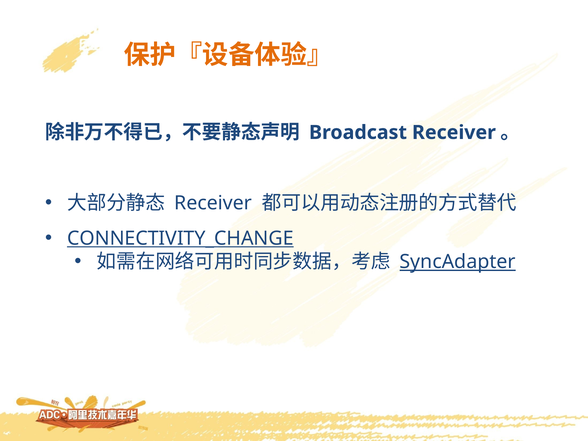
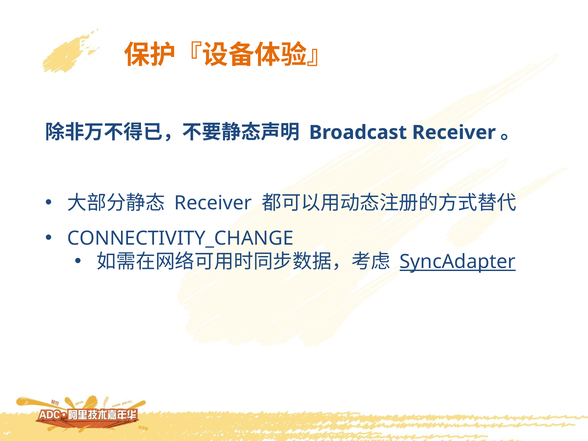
CONNECTIVITY_CHANGE underline: present -> none
